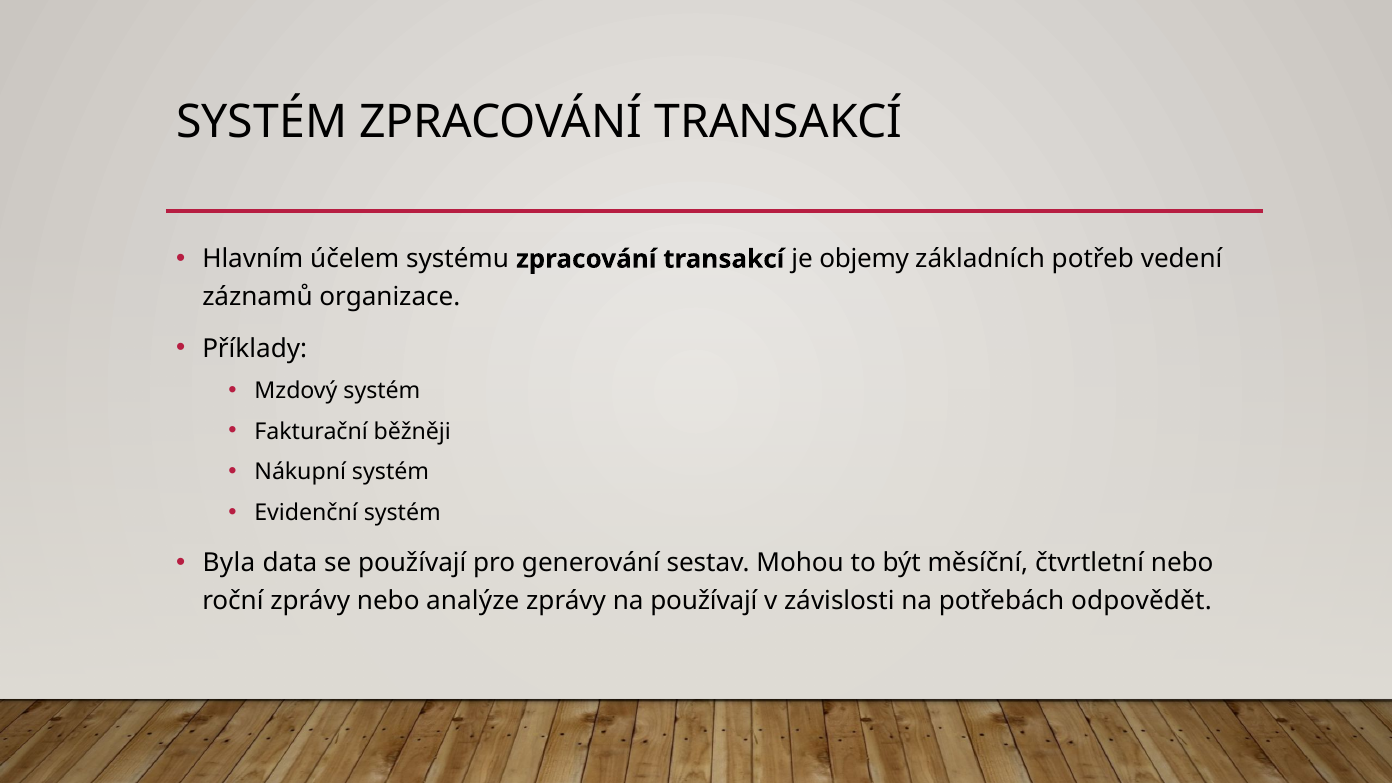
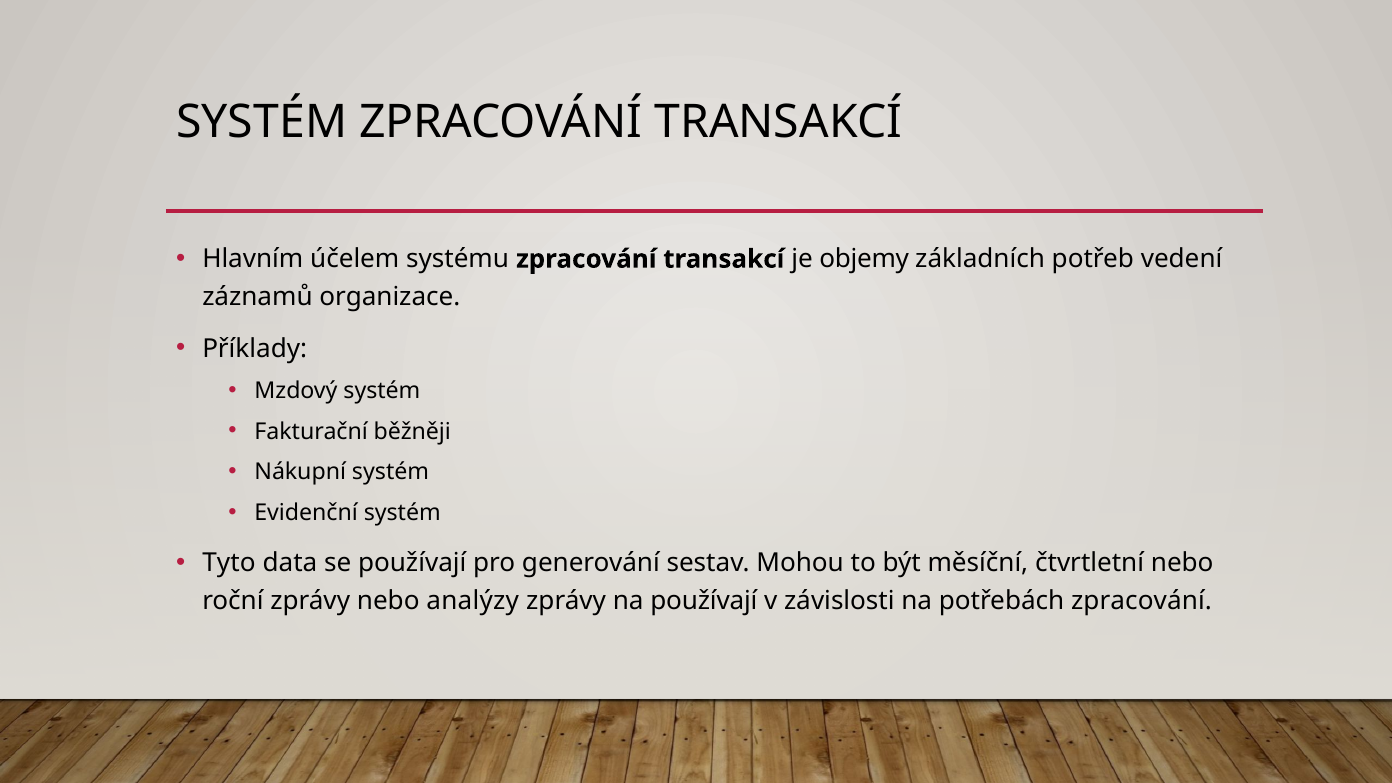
Byla: Byla -> Tyto
analýze: analýze -> analýzy
potřebách odpovědět: odpovědět -> zpracování
